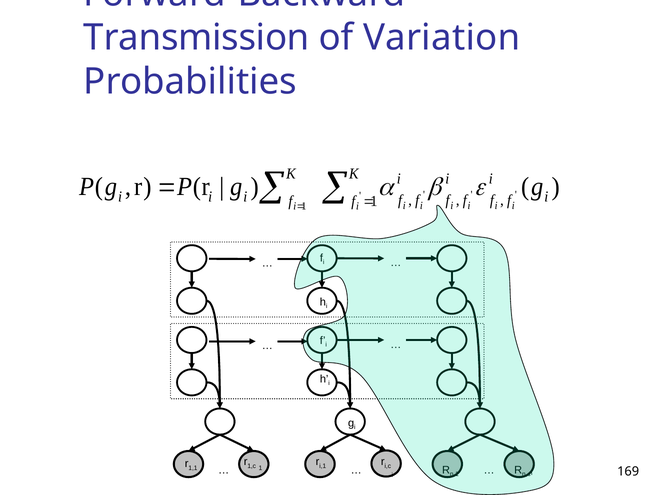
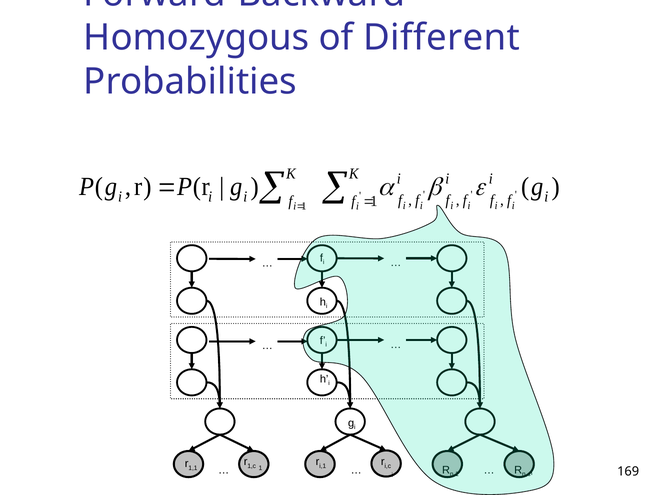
Transmission: Transmission -> Homozygous
Variation: Variation -> Different
